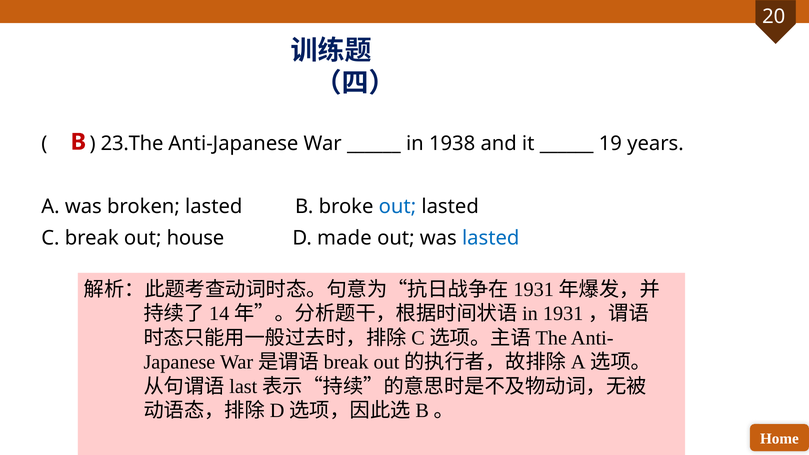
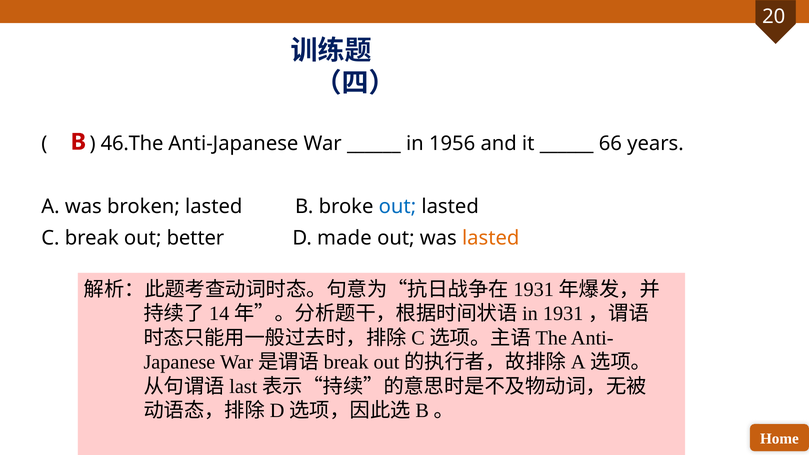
23.The: 23.The -> 46.The
1938: 1938 -> 1956
19: 19 -> 66
house: house -> better
lasted at (491, 238) colour: blue -> orange
